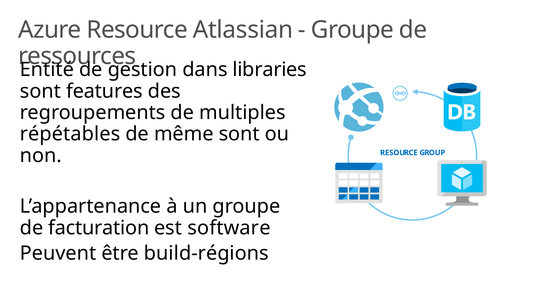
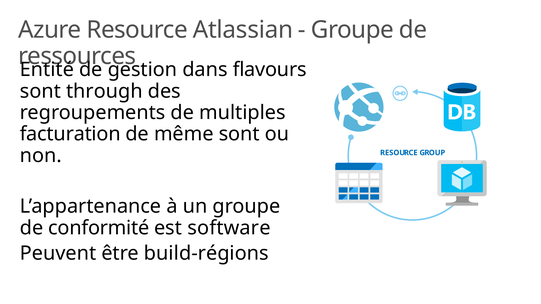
libraries: libraries -> flavours
features: features -> through
répétables: répétables -> facturation
facturation: facturation -> conformité
